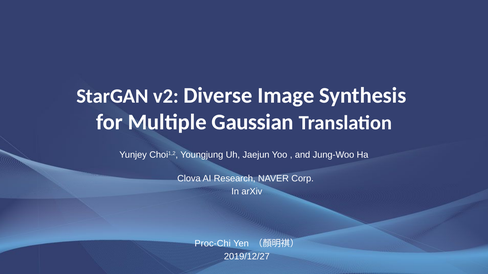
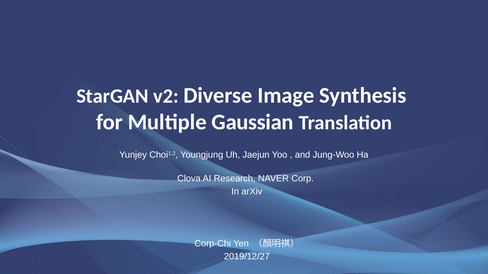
Proc-Chi: Proc-Chi -> Corp-Chi
